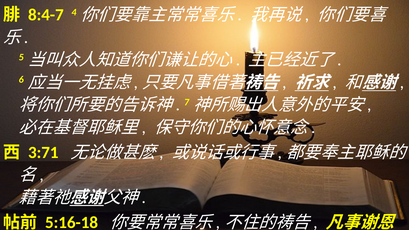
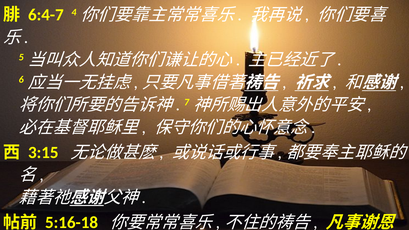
8:4-7: 8:4-7 -> 6:4-7
3:71: 3:71 -> 3:15
